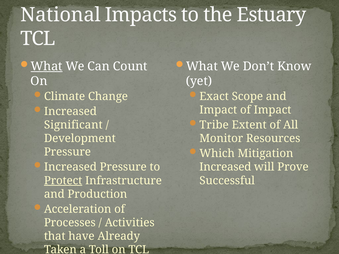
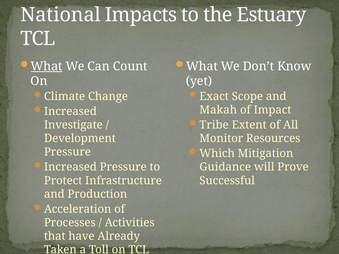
Impact at (218, 110): Impact -> Makah
Significant: Significant -> Investigate
Increased at (225, 167): Increased -> Guidance
Protect underline: present -> none
